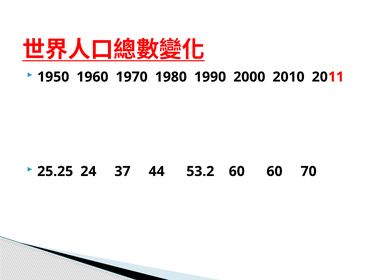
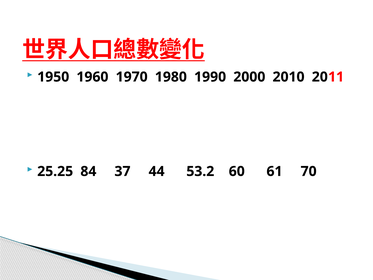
24: 24 -> 84
60 60: 60 -> 61
